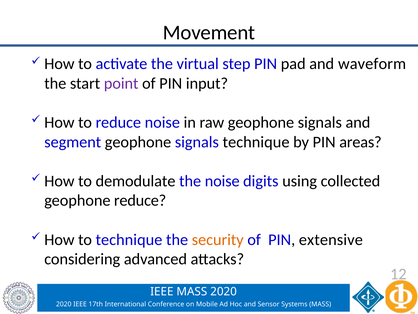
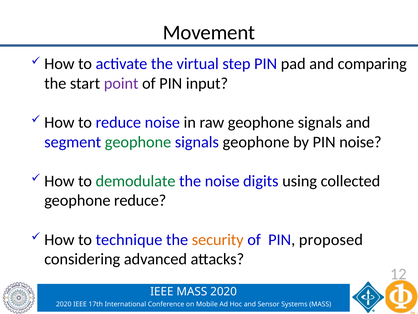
waveform: waveform -> comparing
geophone at (138, 142) colour: black -> green
signals technique: technique -> geophone
PIN areas: areas -> noise
demodulate colour: black -> green
extensive: extensive -> proposed
